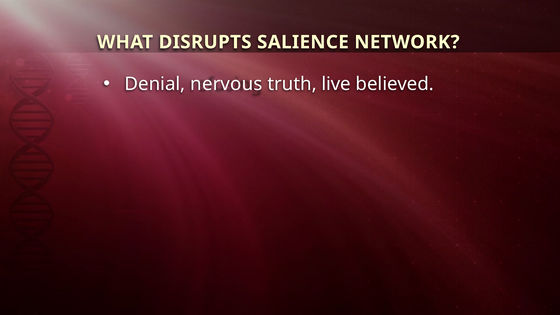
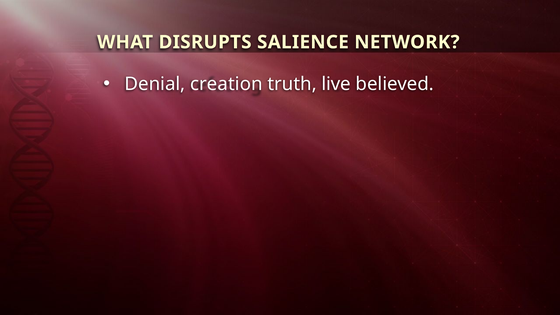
nervous: nervous -> creation
